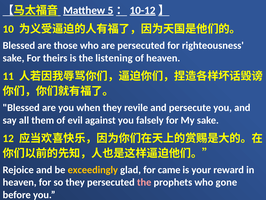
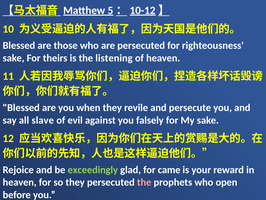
them: them -> slave
exceedingly colour: yellow -> light green
gone: gone -> open
